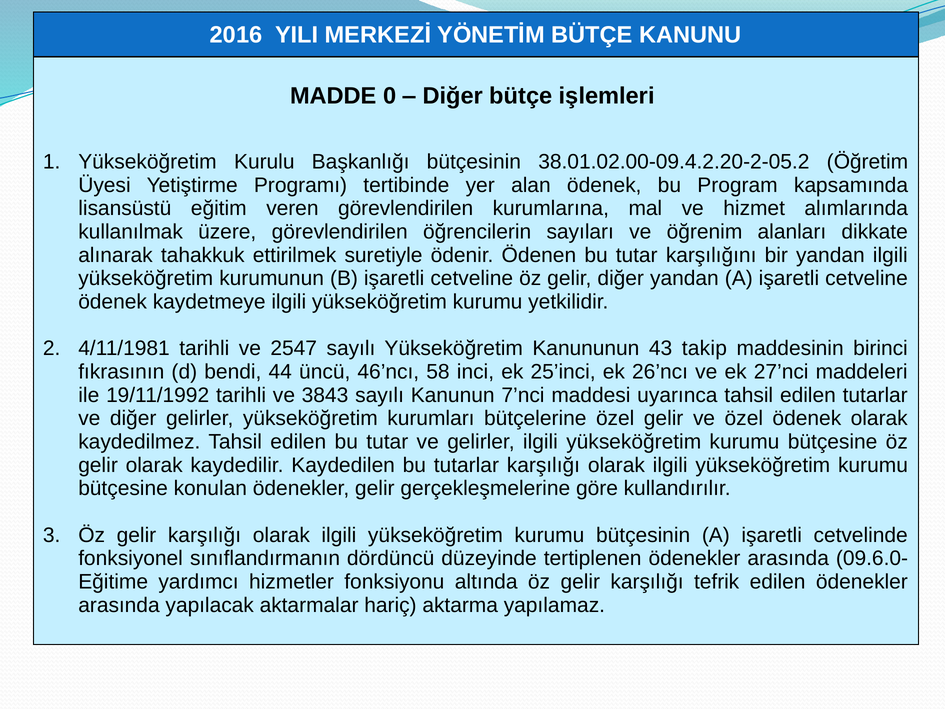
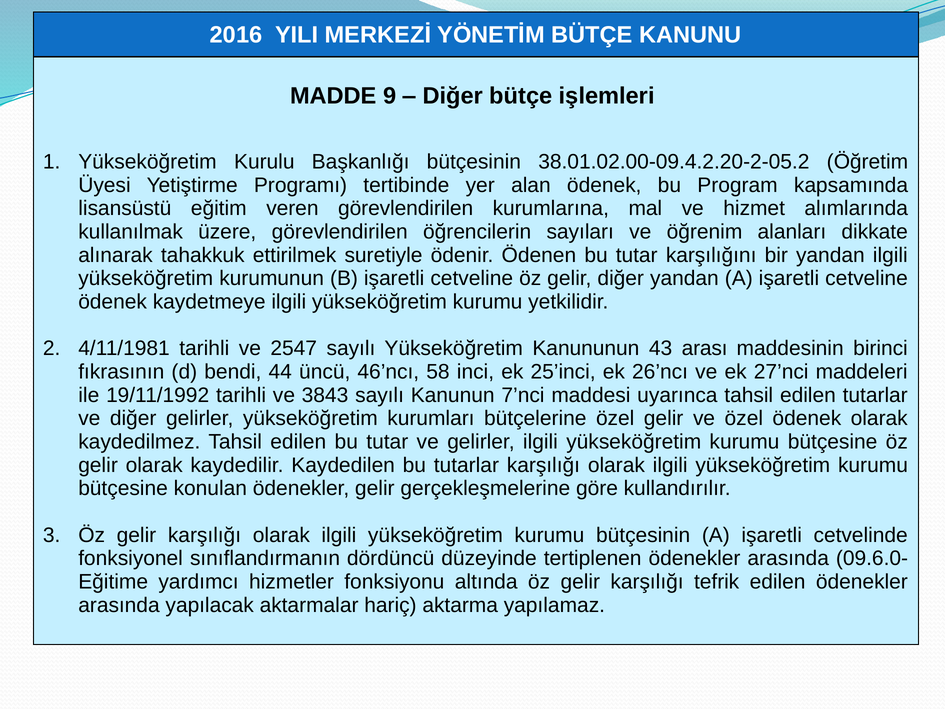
0: 0 -> 9
takip: takip -> arası
